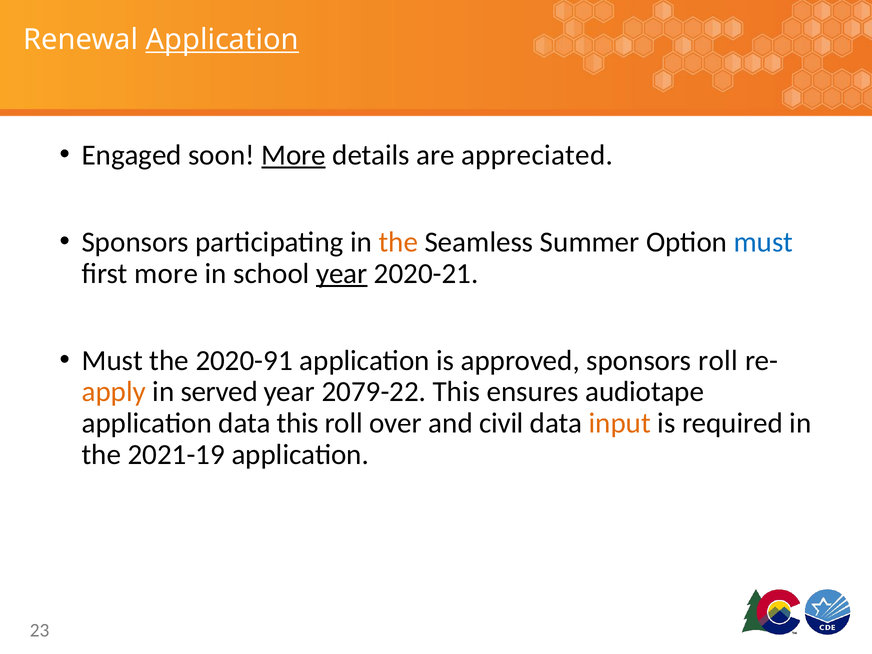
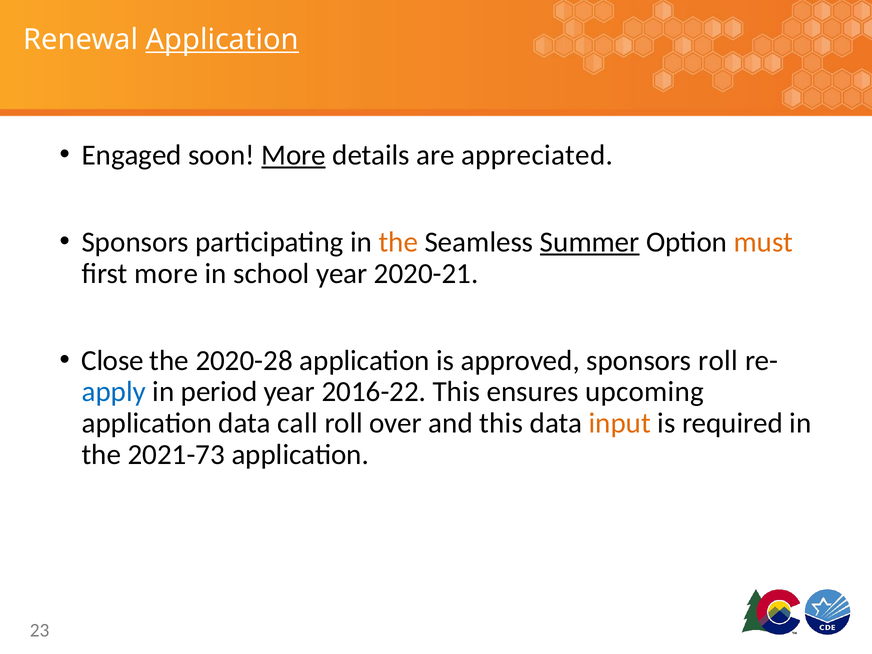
Summer underline: none -> present
must at (764, 242) colour: blue -> orange
year at (342, 273) underline: present -> none
Must at (112, 360): Must -> Close
2020-91: 2020-91 -> 2020-28
apply colour: orange -> blue
served: served -> period
2079-22: 2079-22 -> 2016-22
audiotape: audiotape -> upcoming
data this: this -> call
and civil: civil -> this
2021-19: 2021-19 -> 2021-73
